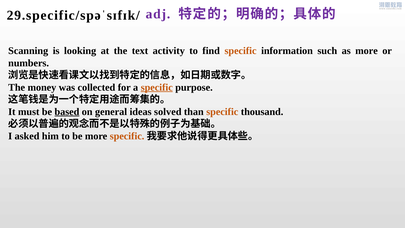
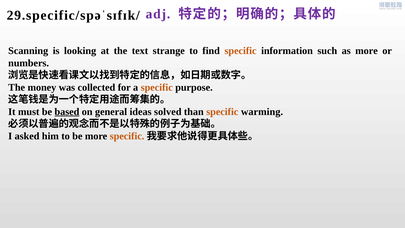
activity: activity -> strange
specific at (157, 87) underline: present -> none
thousand: thousand -> warming
